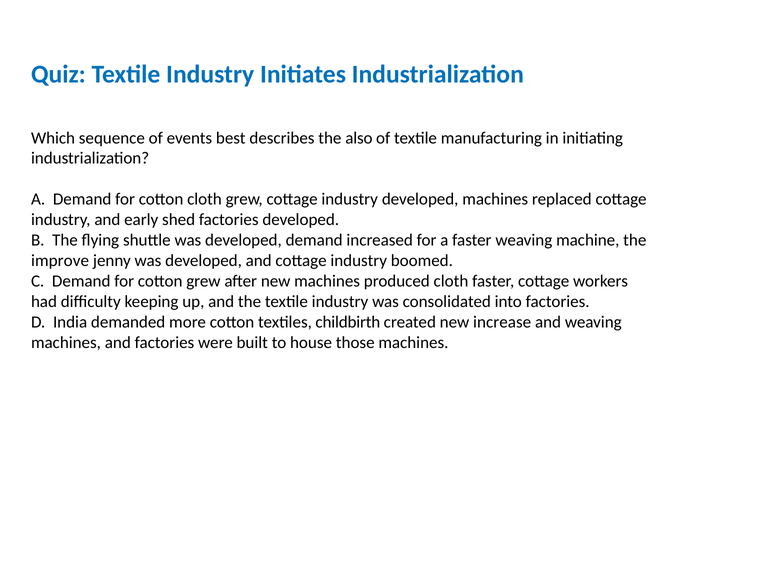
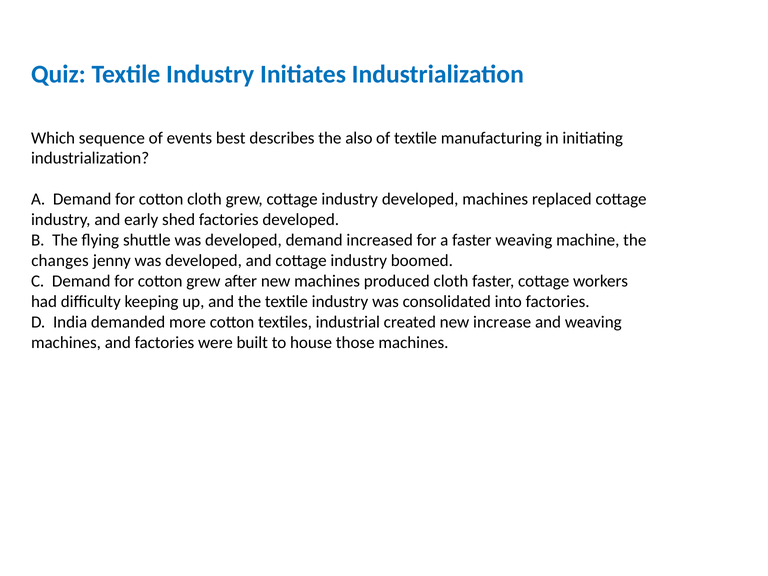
improve: improve -> changes
childbirth: childbirth -> industrial
